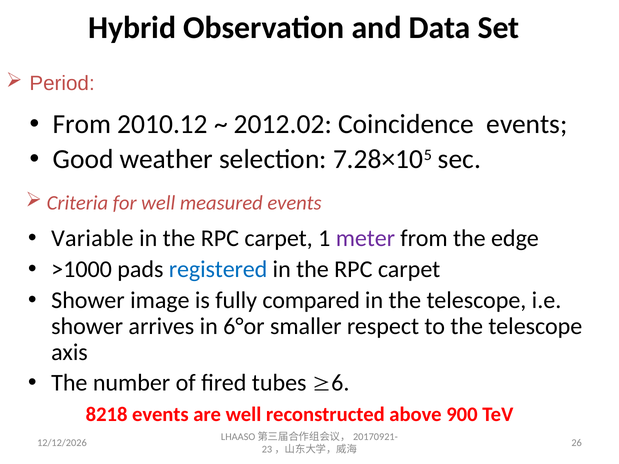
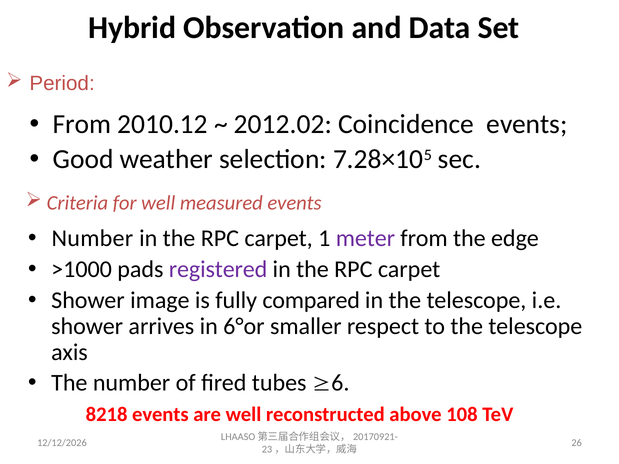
Variable at (92, 239): Variable -> Number
registered colour: blue -> purple
900: 900 -> 108
